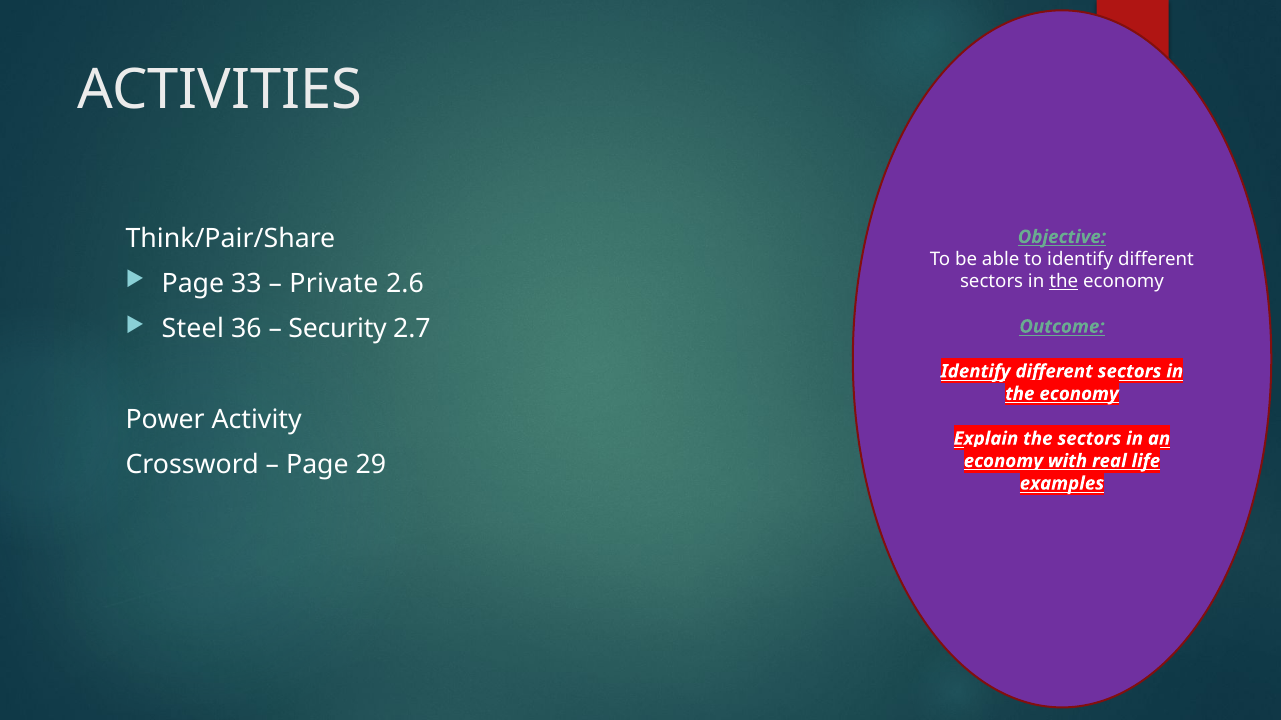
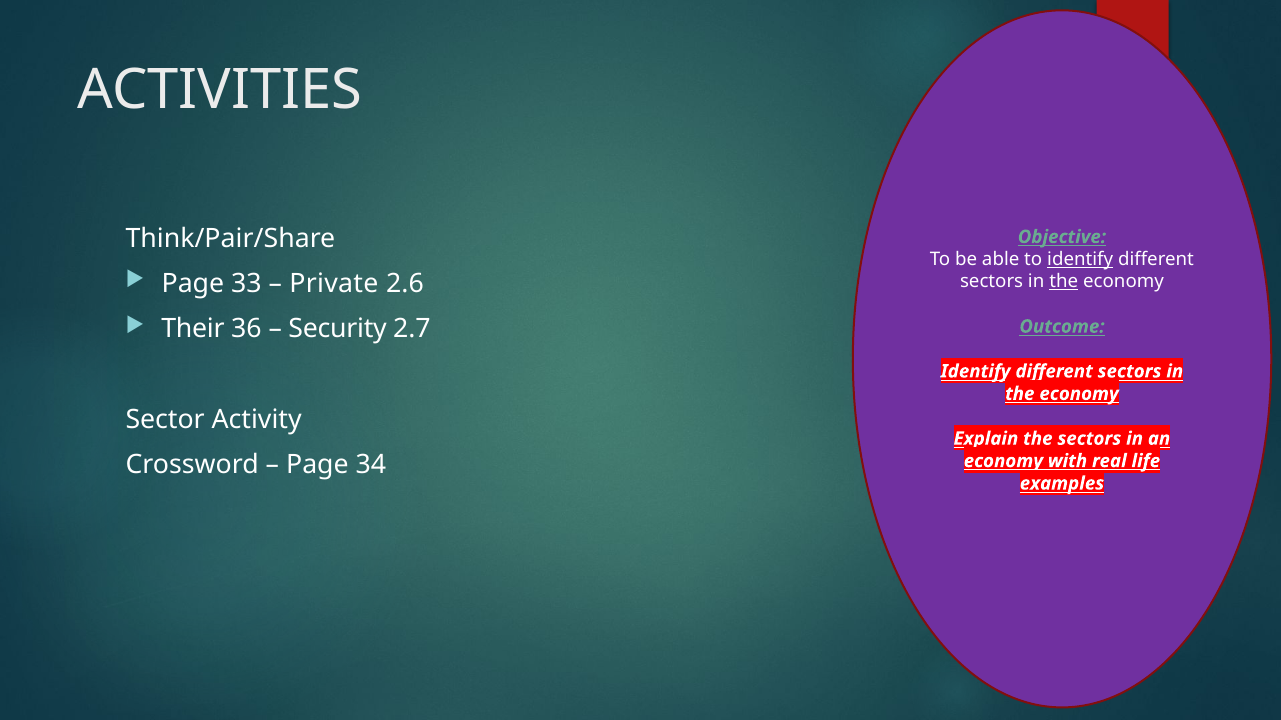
identify at (1080, 259) underline: none -> present
Steel: Steel -> Their
Power: Power -> Sector
29: 29 -> 34
